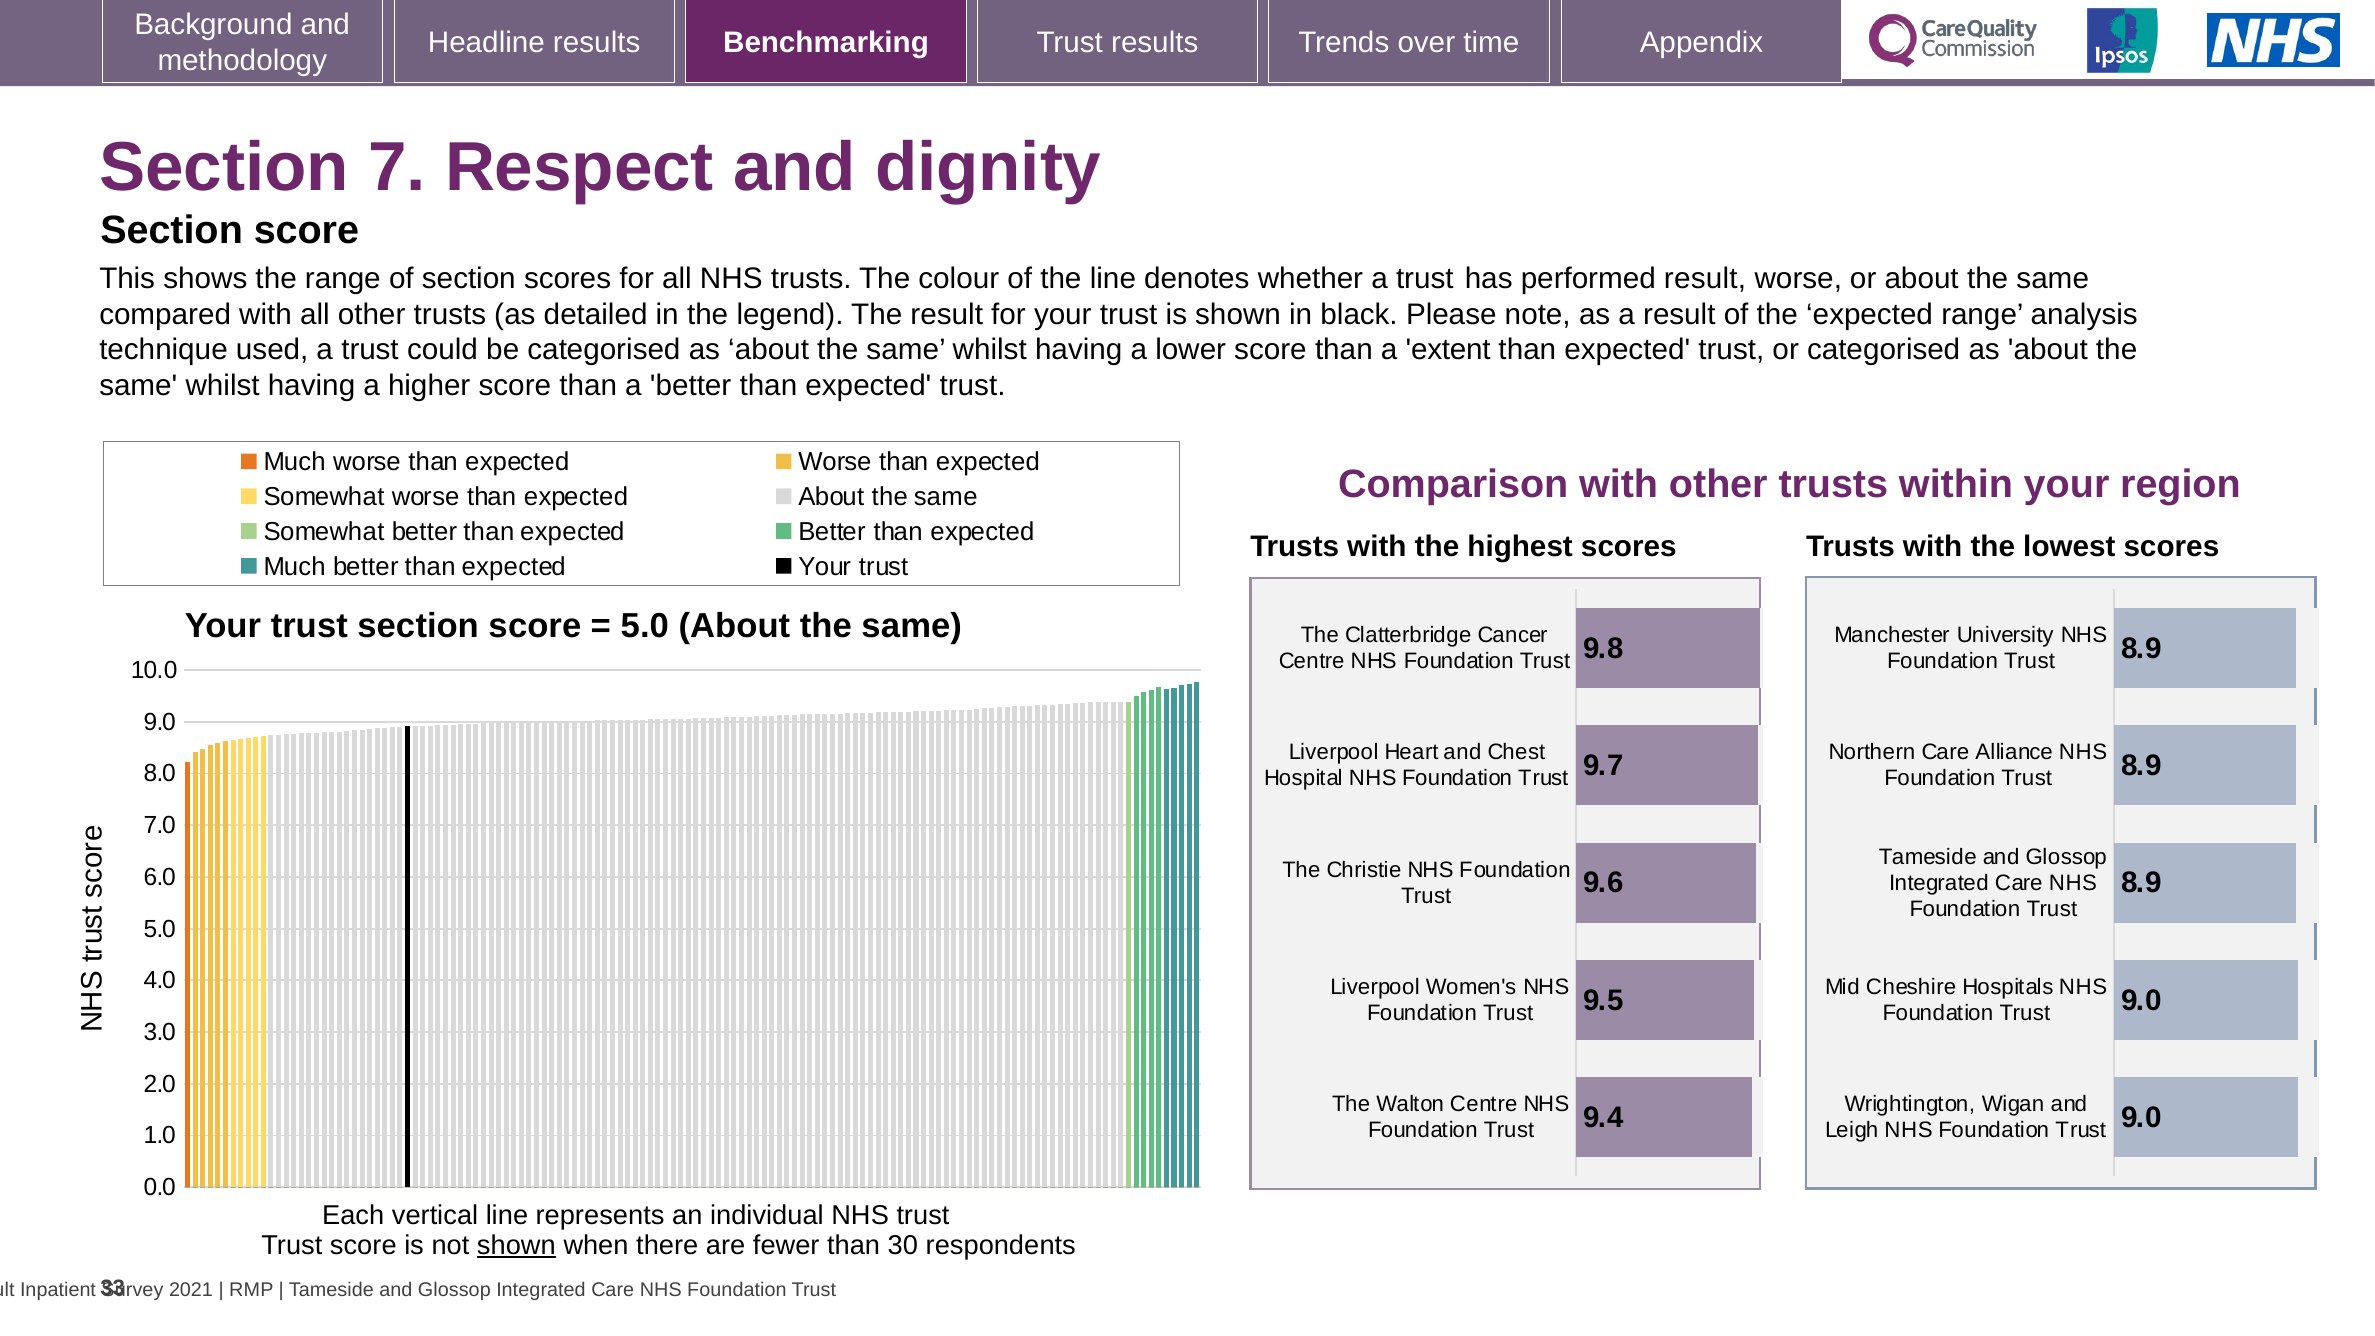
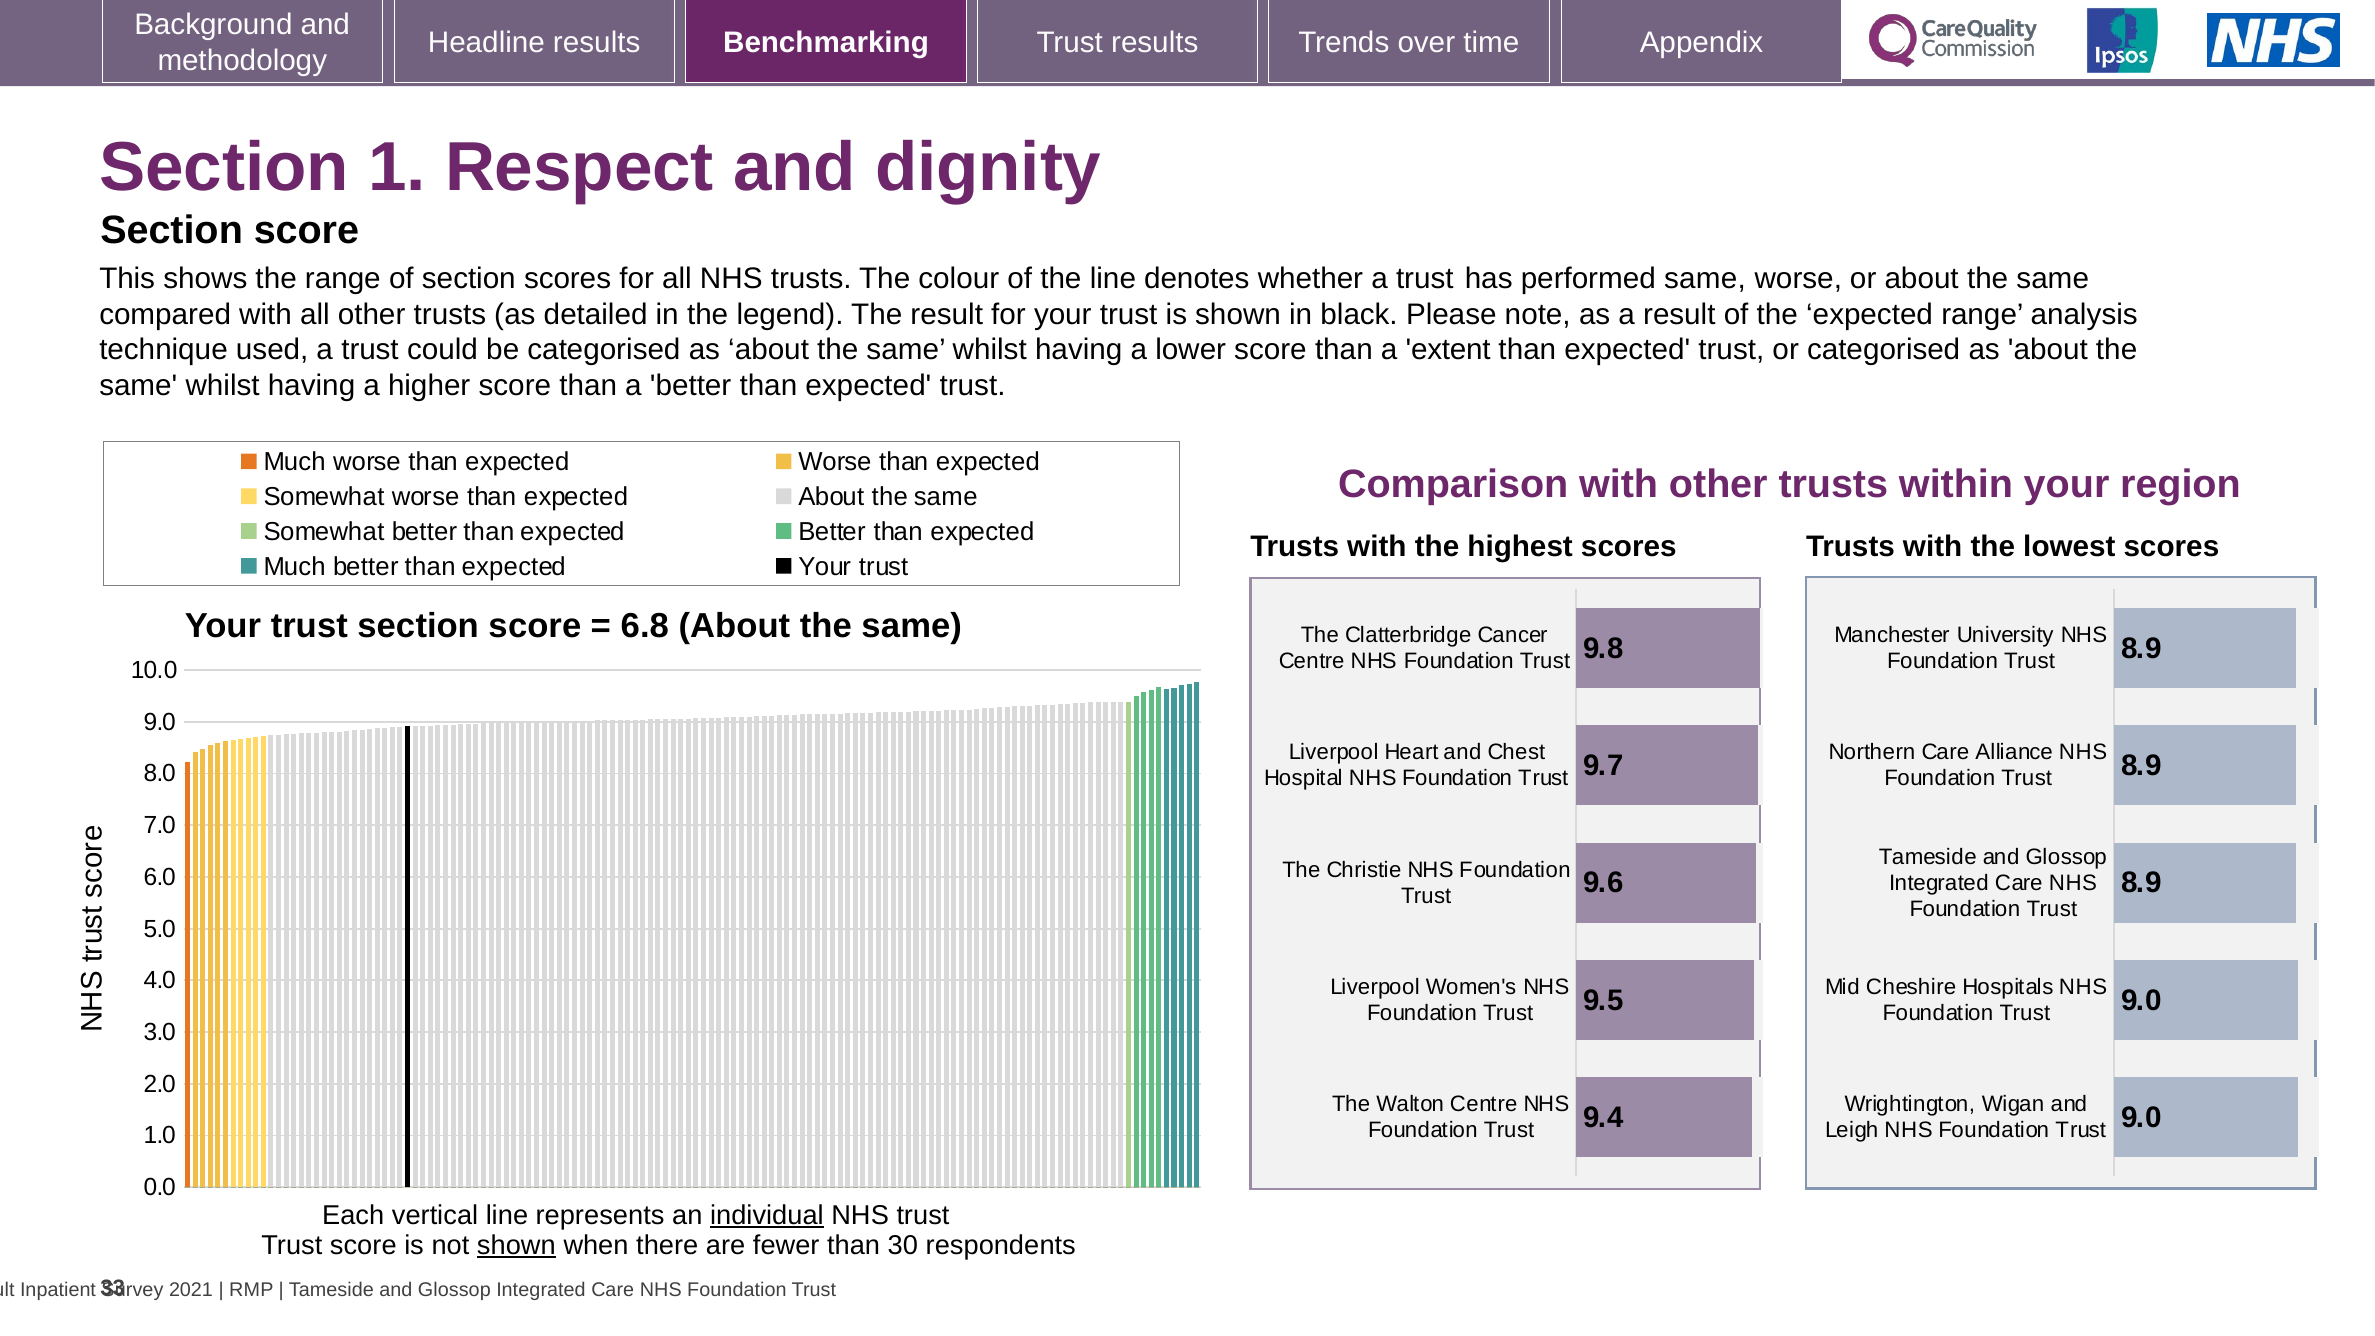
7: 7 -> 1
performed result: result -> same
5.0 at (645, 626): 5.0 -> 6.8
individual underline: none -> present
